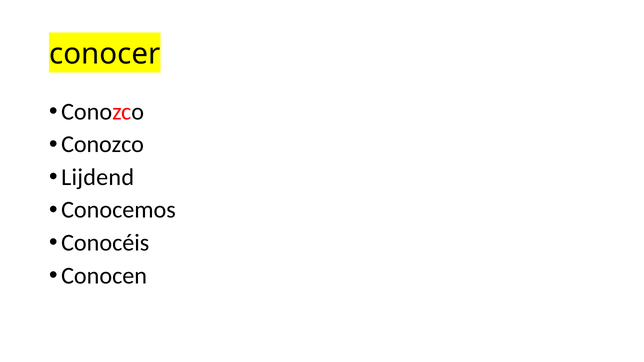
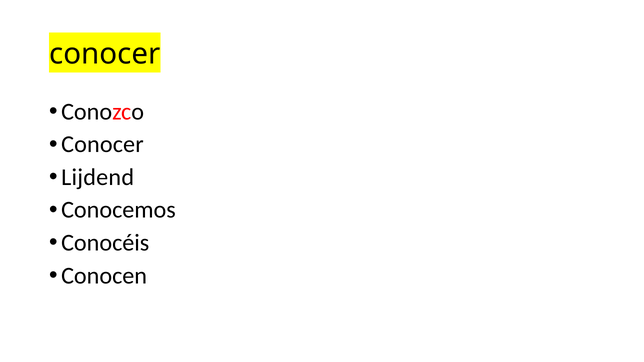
Conozco at (103, 145): Conozco -> Conocer
